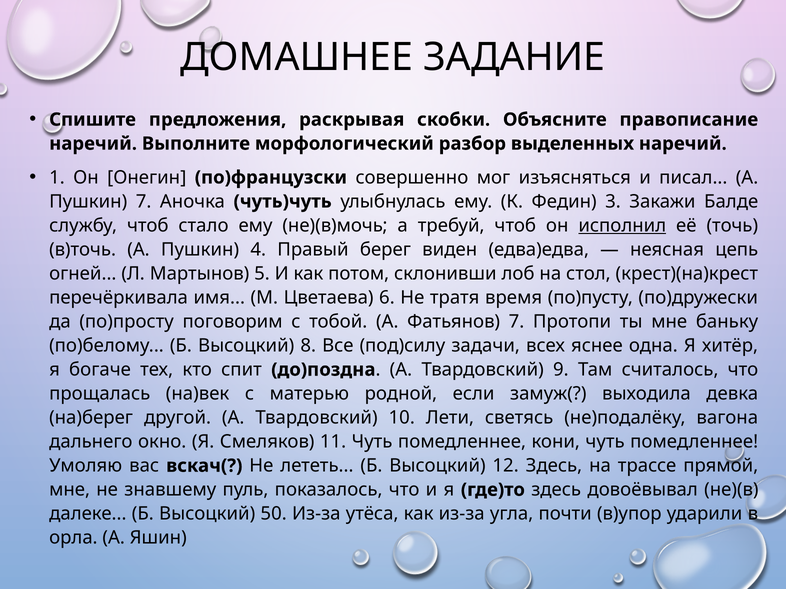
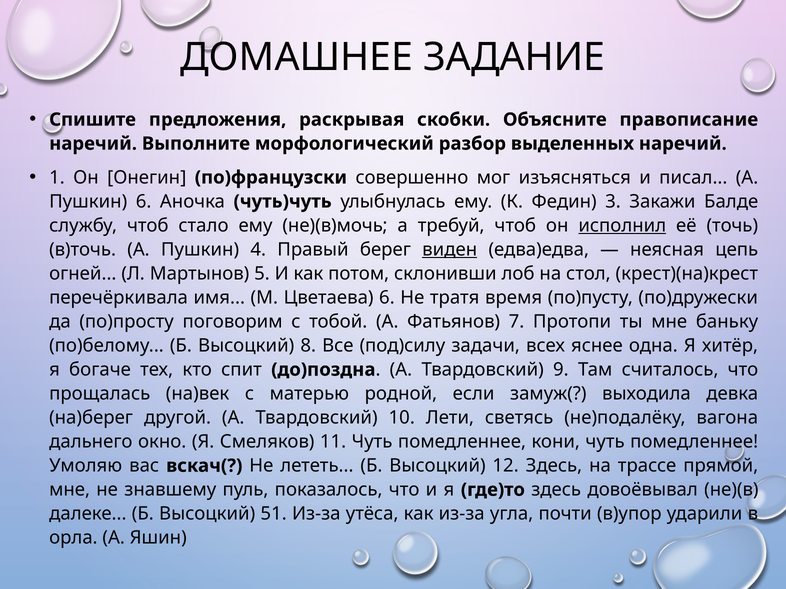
Пушкин 7: 7 -> 6
виден underline: none -> present
50: 50 -> 51
